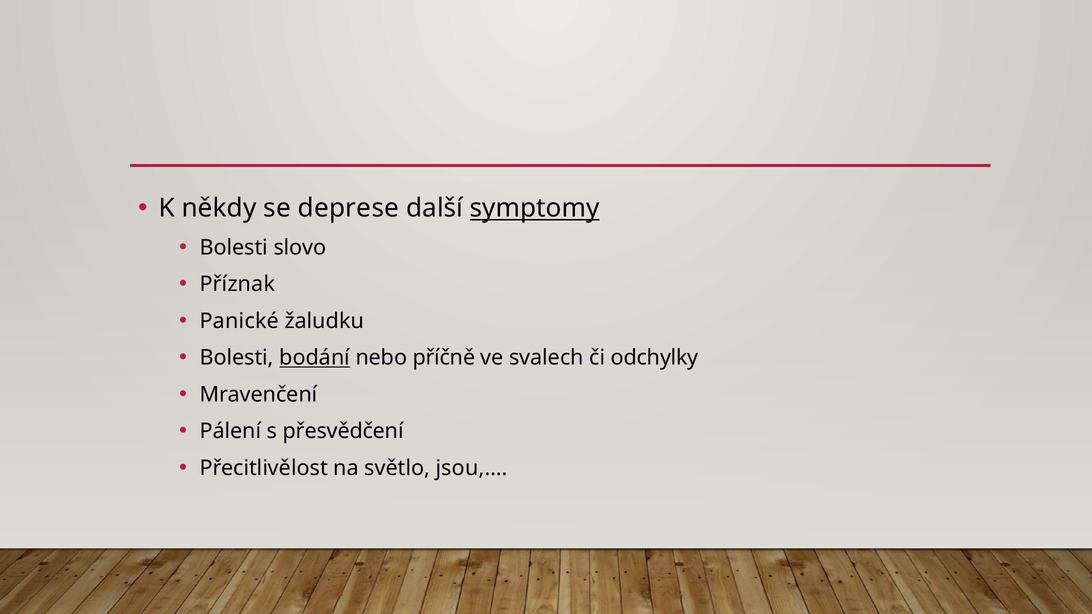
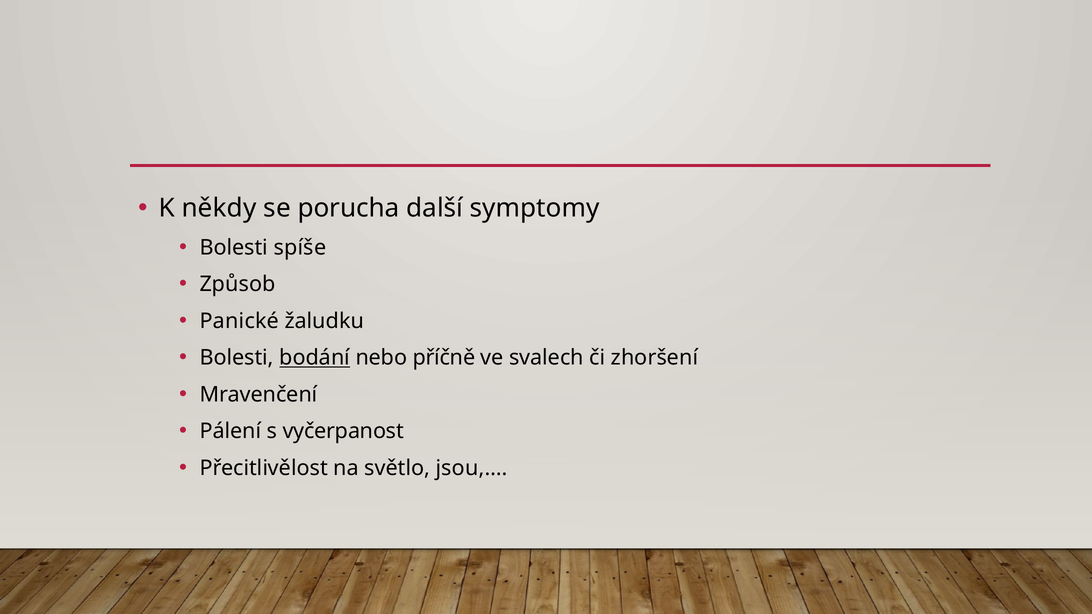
deprese: deprese -> porucha
symptomy underline: present -> none
slovo: slovo -> spíše
Příznak: Příznak -> Způsob
odchylky: odchylky -> zhoršení
přesvědčení: přesvědčení -> vyčerpanost
